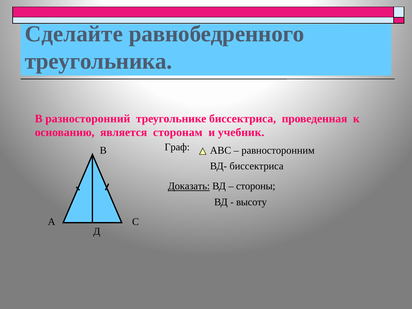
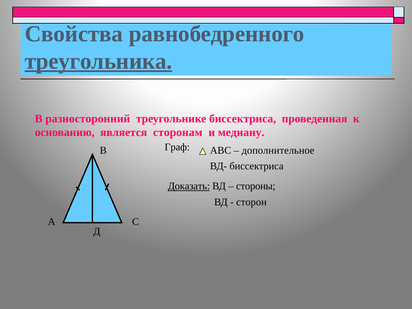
Сделайте: Сделайте -> Свойства
треугольника underline: none -> present
учебник: учебник -> медиану
равносторонним: равносторонним -> дополнительное
высоту: высоту -> сторон
